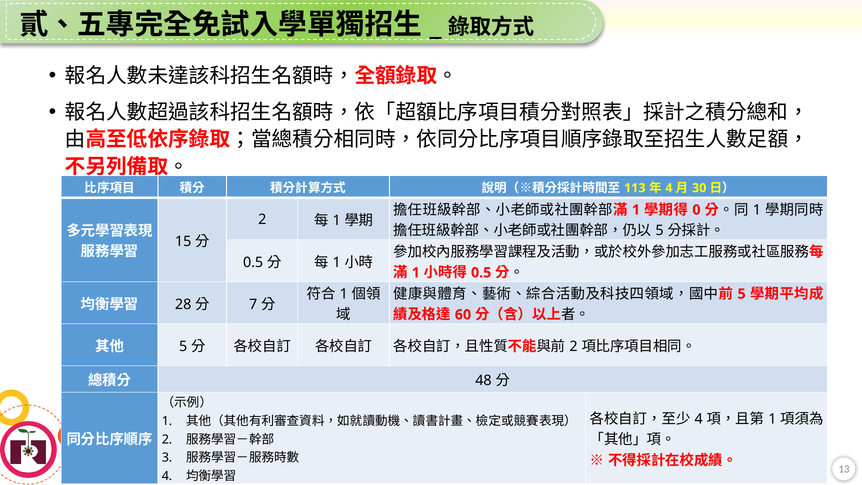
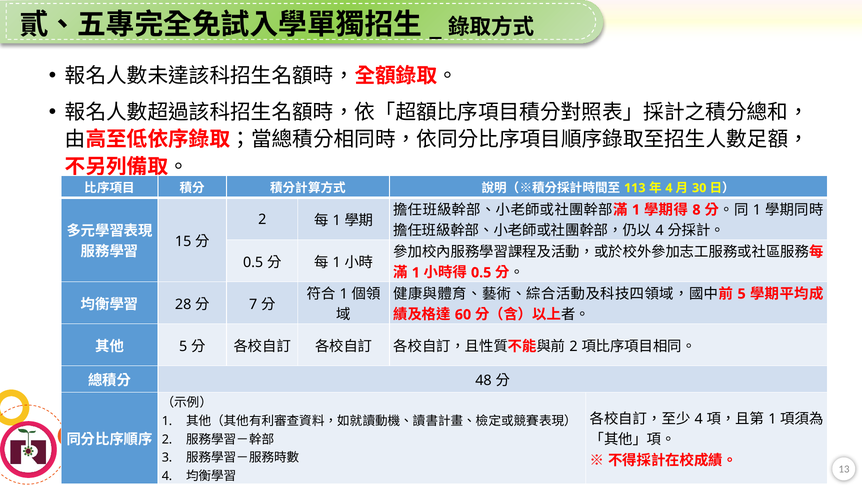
0: 0 -> 8
5 at (660, 231): 5 -> 4
